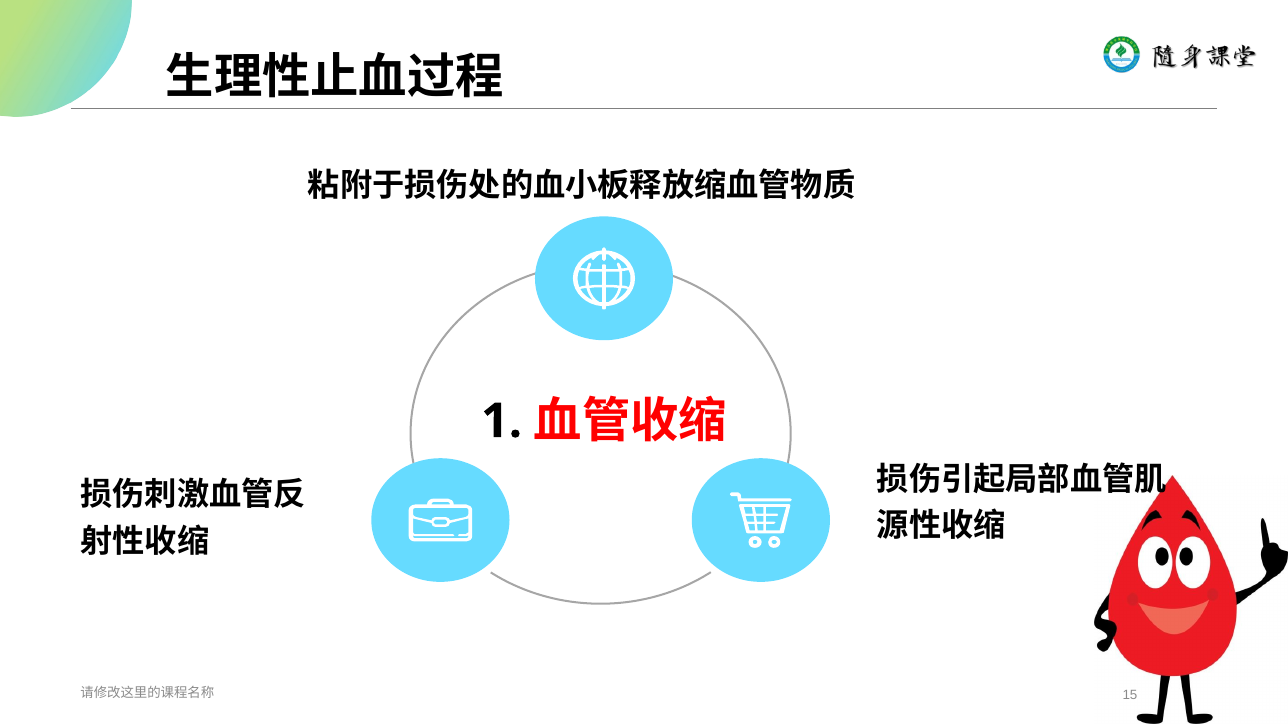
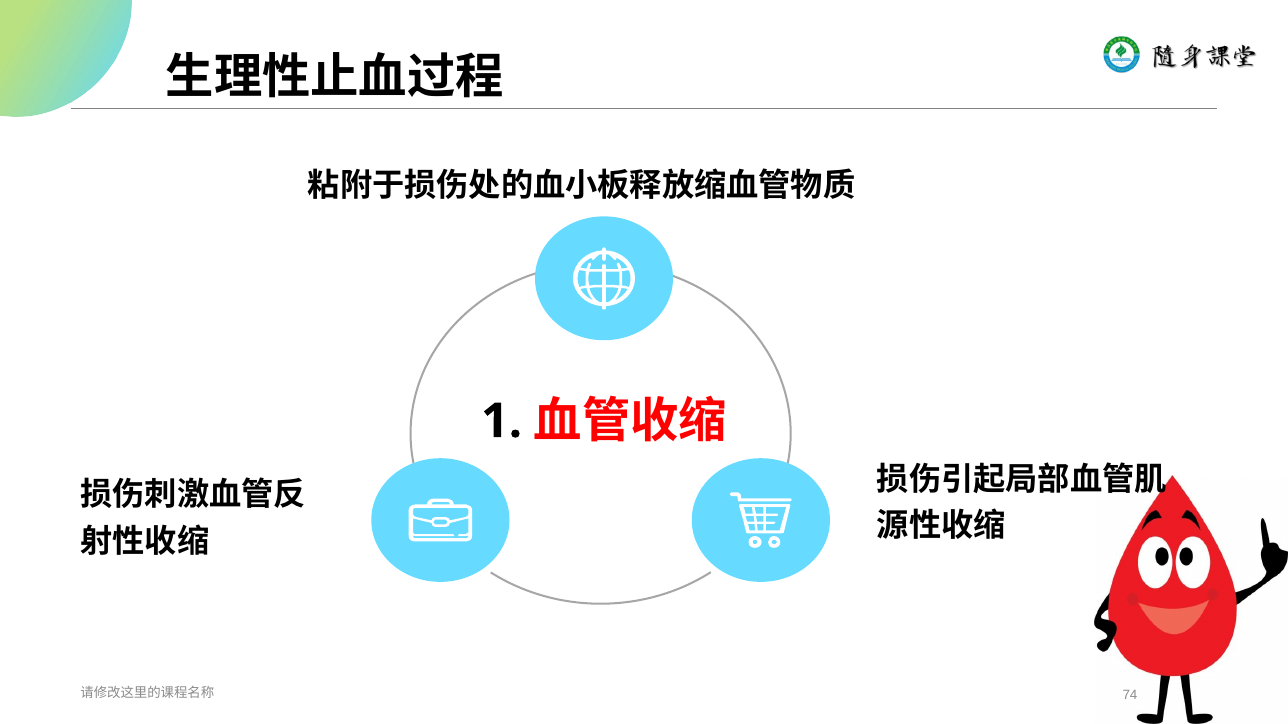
15: 15 -> 74
